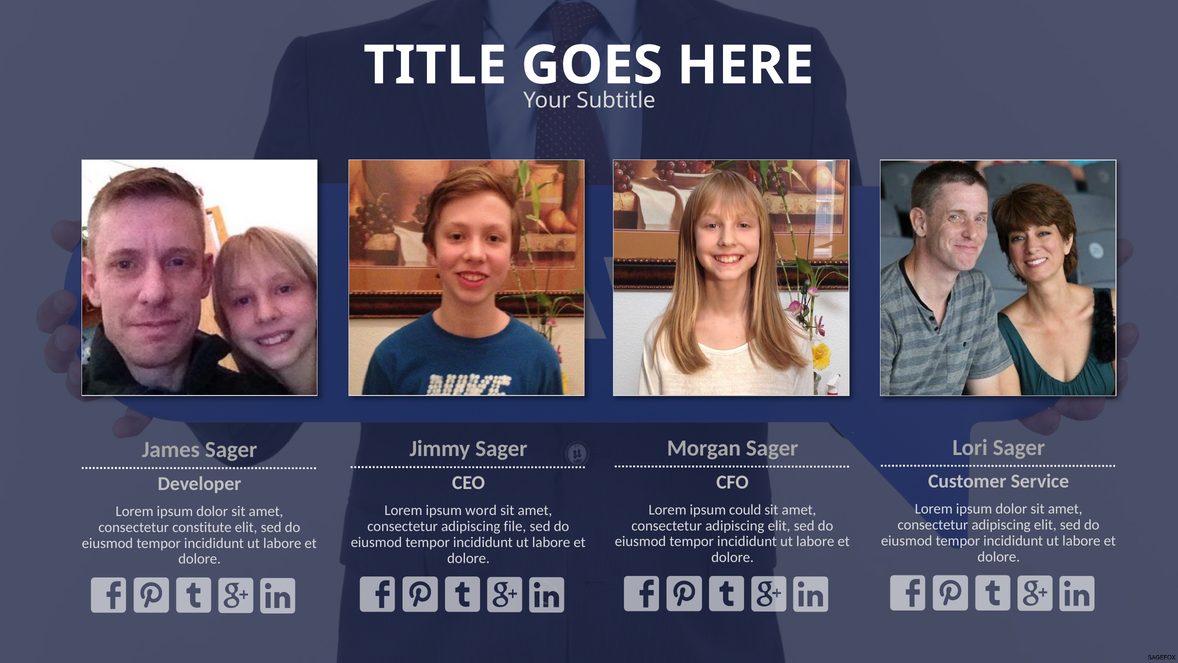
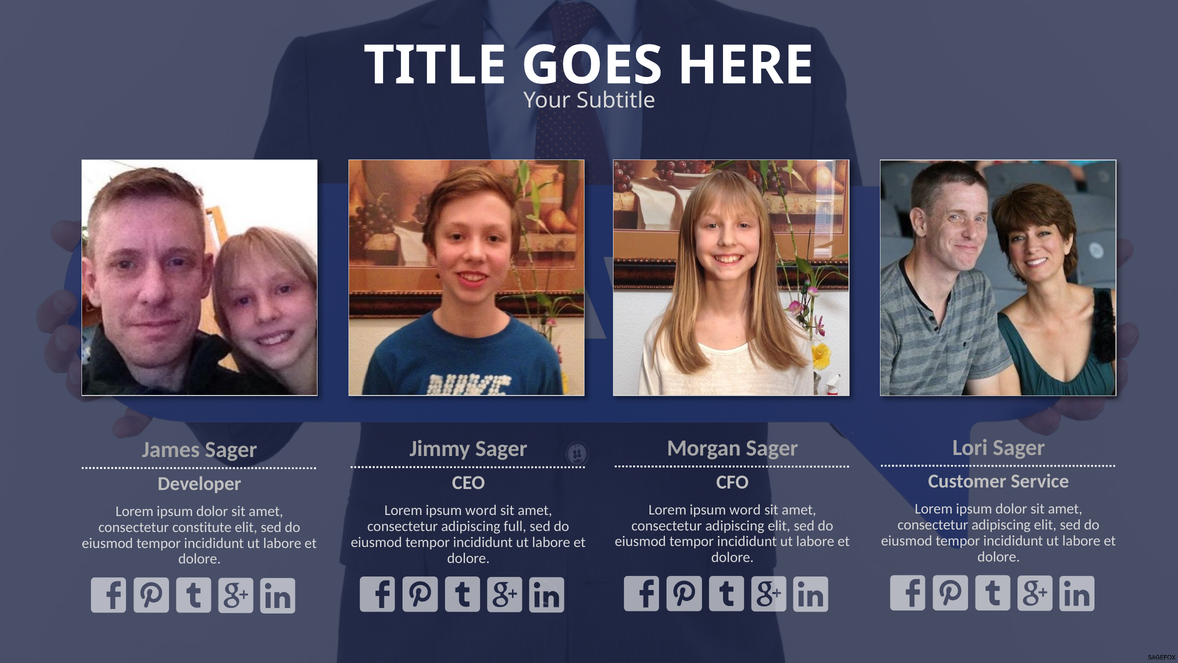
could at (745, 510): could -> word
file: file -> full
